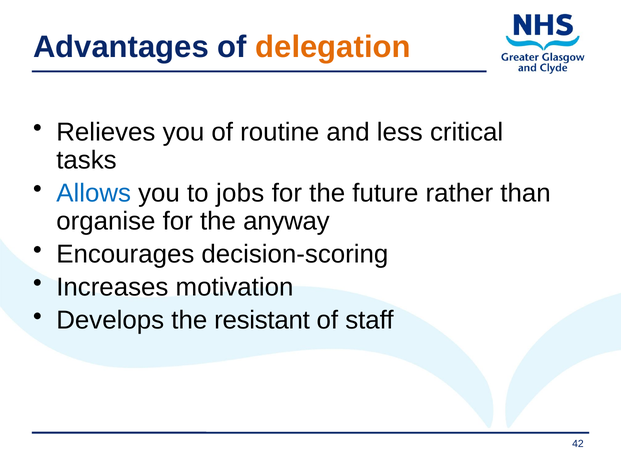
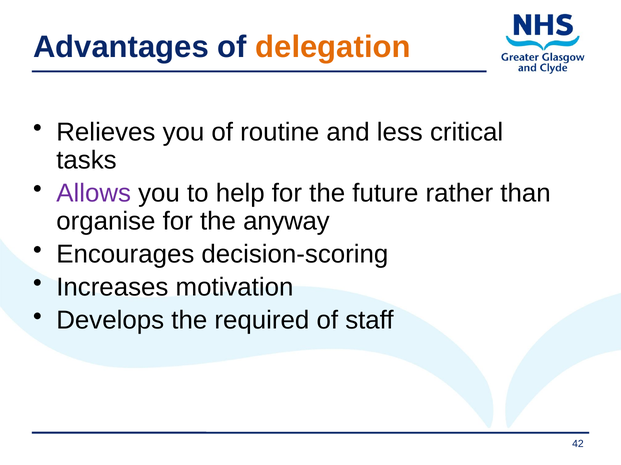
Allows colour: blue -> purple
jobs: jobs -> help
resistant: resistant -> required
